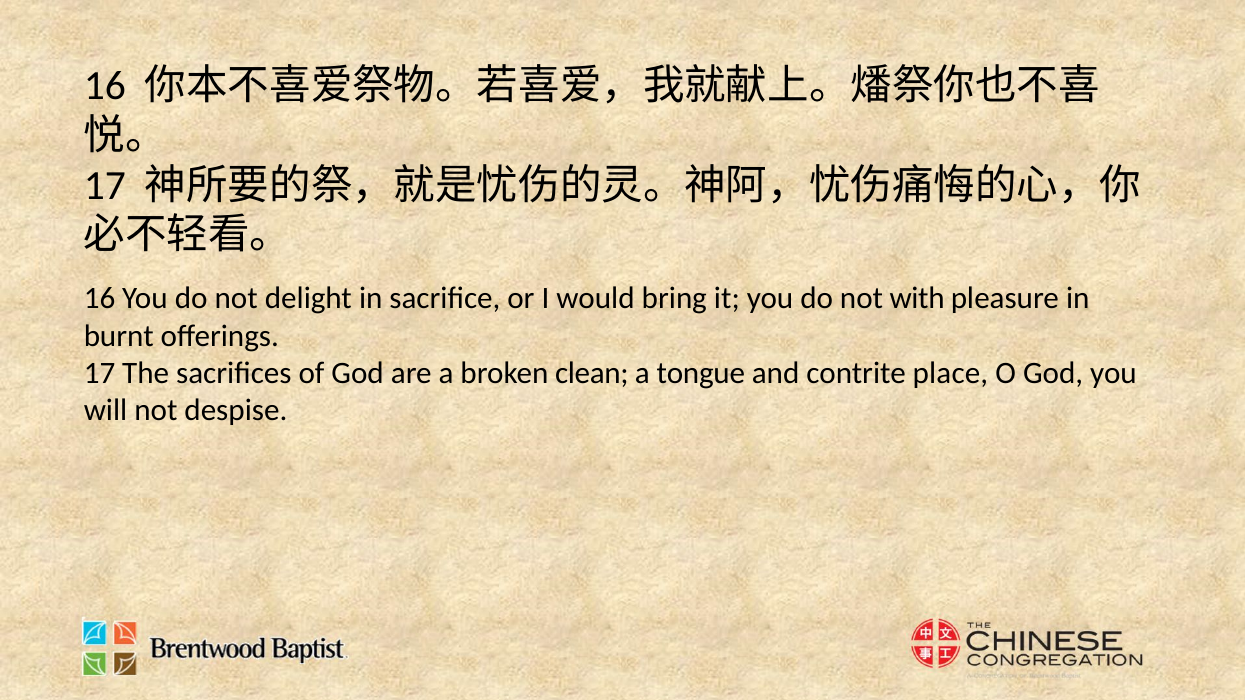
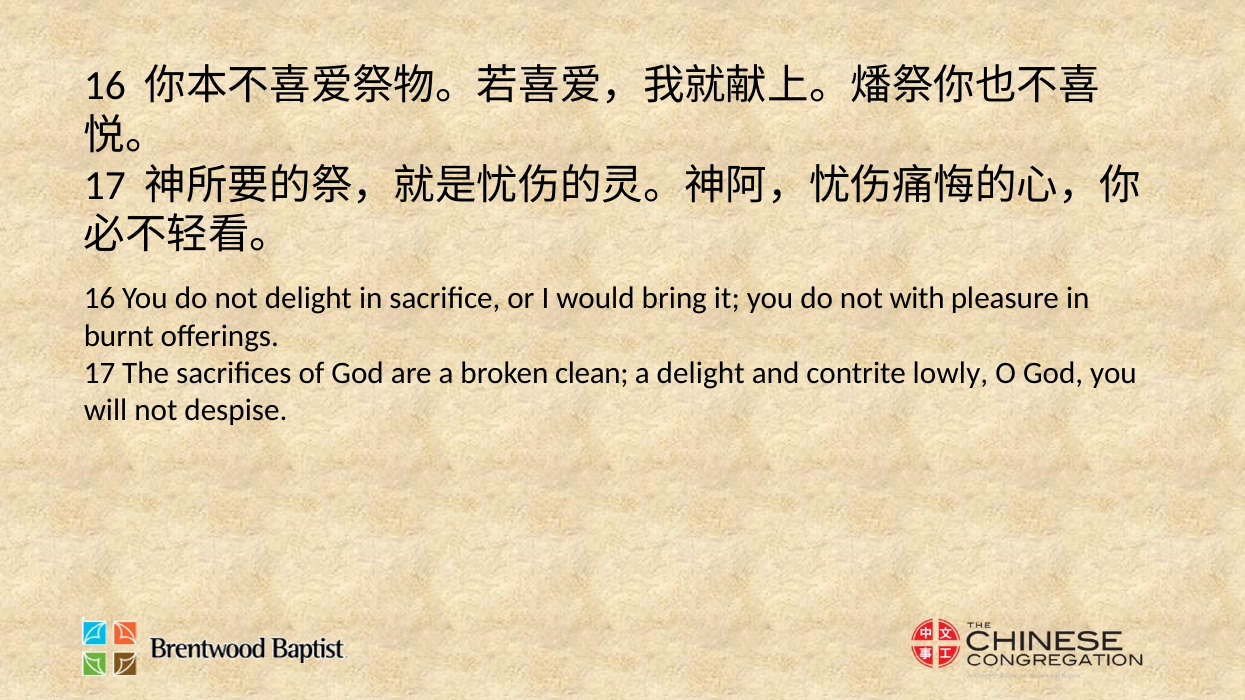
a tongue: tongue -> delight
place: place -> lowly
